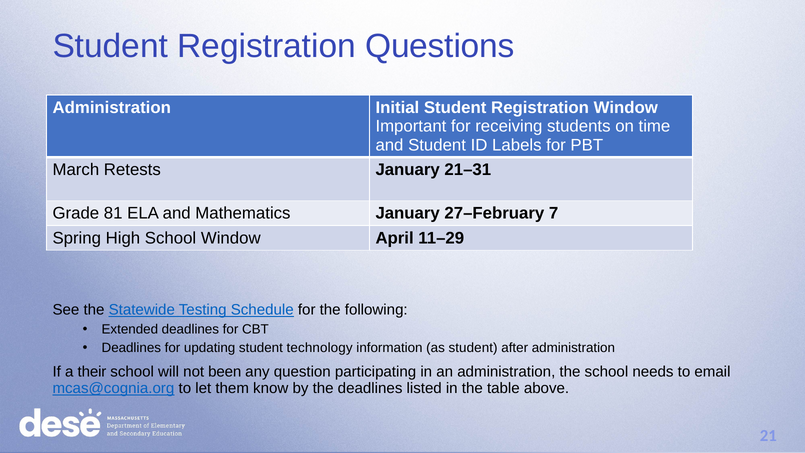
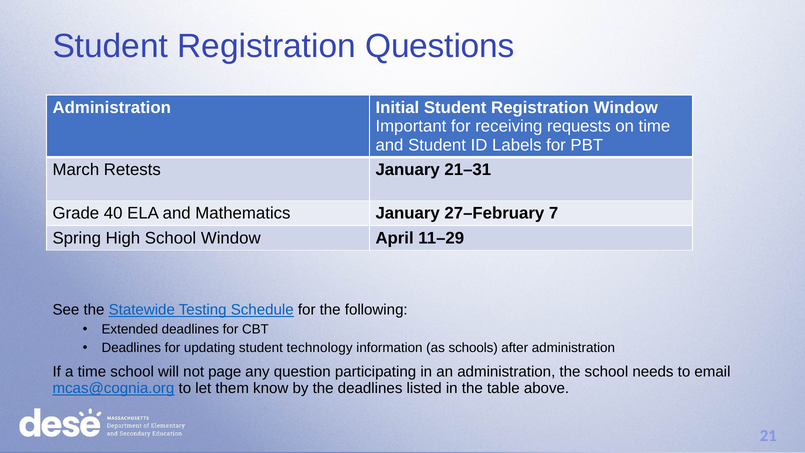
students: students -> requests
81: 81 -> 40
as student: student -> schools
a their: their -> time
been: been -> page
